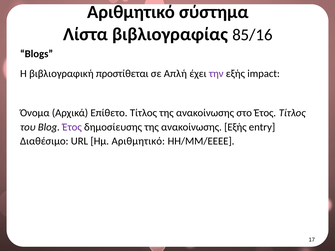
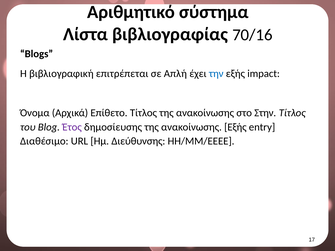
85/16: 85/16 -> 70/16
προστίθεται: προστίθεται -> επιτρέπεται
την colour: purple -> blue
στο Έτος: Έτος -> Στην
Ημ Αριθμητικό: Αριθμητικό -> Διεύθυνσης
